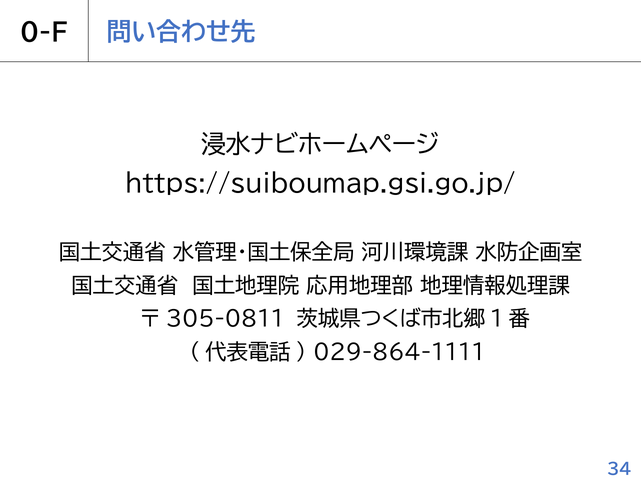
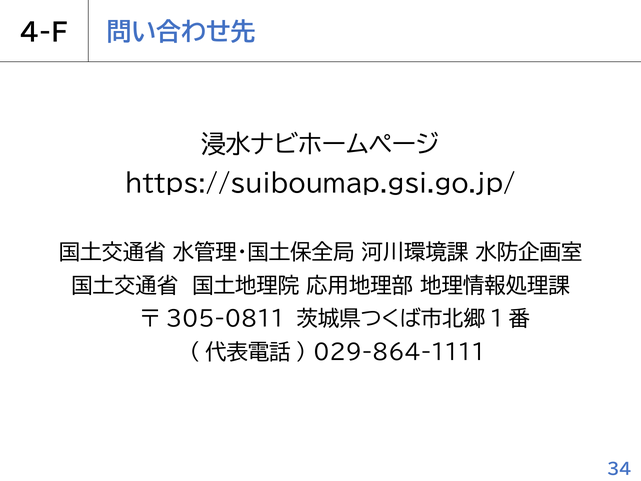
0-F: 0-F -> 4-F
